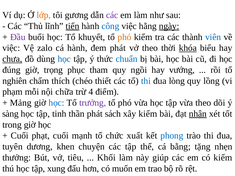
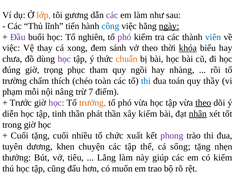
tiến underline: present -> none
khuyết: khuyết -> nghiên
phó at (124, 37) colour: orange -> purple
zalo: zalo -> thay
cá hành: hành -> xong
đem phát: phát -> sánh
chưa underline: present -> none
học at (64, 59) colour: blue -> purple
chuẩn colour: blue -> orange
vướng: vướng -> nhàng
nghiên: nghiên -> trường
thiết: thiết -> toàn
lòng: lòng -> toán
lồng: lồng -> thầy
chữa: chữa -> nâng
4: 4 -> 7
Mảng: Mảng -> Trước
học at (56, 103) colour: blue -> purple
trưởng colour: purple -> orange
theo at (203, 103) underline: none -> present
sàng: sàng -> diễn
phát sách: sách -> thần
Cuối phạt: phạt -> tặng
mạnh: mạnh -> nhiều
phong colour: blue -> purple
bằng: bằng -> sống
Khối: Khối -> Lắng
xung: xung -> cũng
